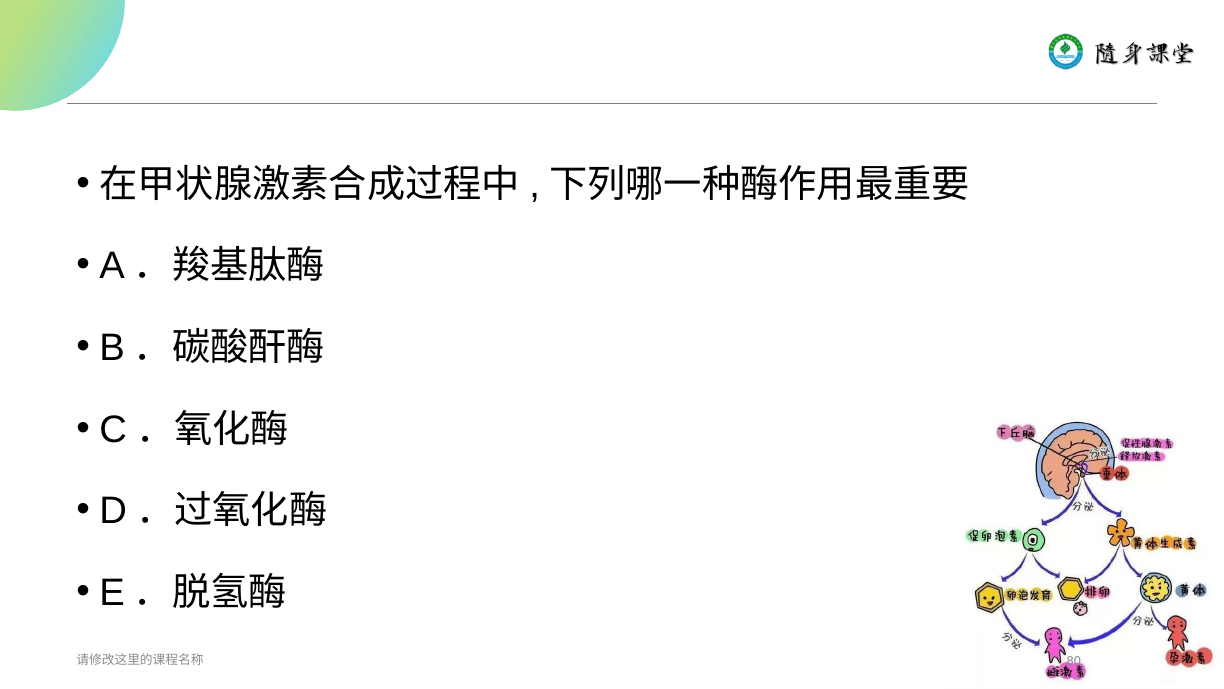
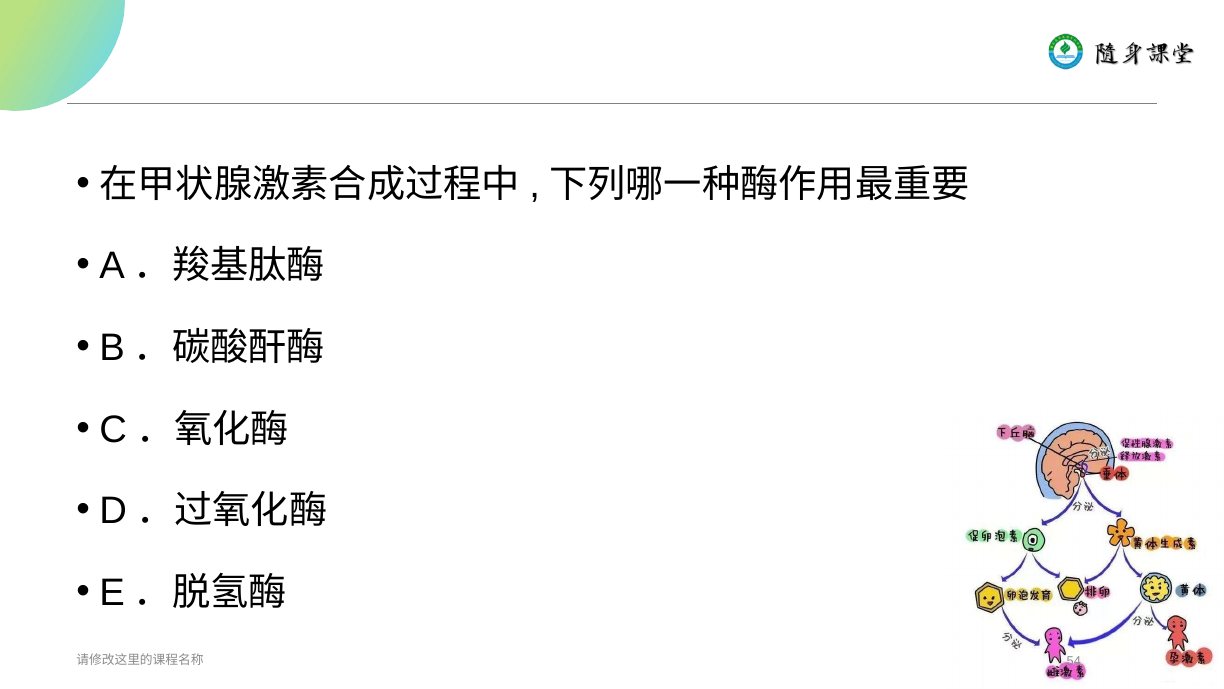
80: 80 -> 54
